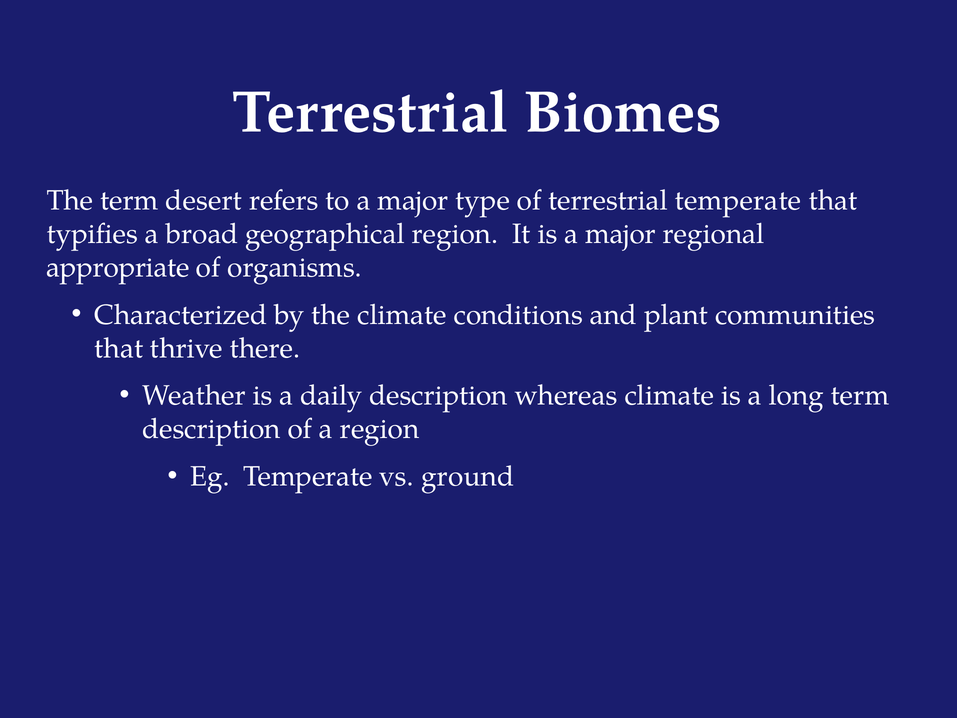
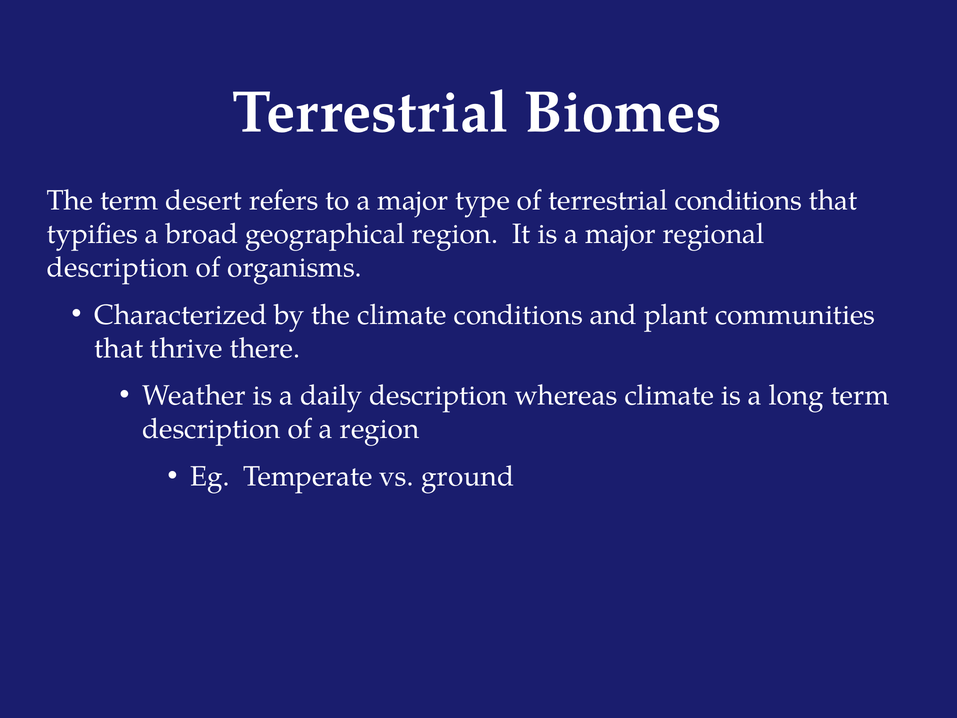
terrestrial temperate: temperate -> conditions
appropriate at (118, 267): appropriate -> description
